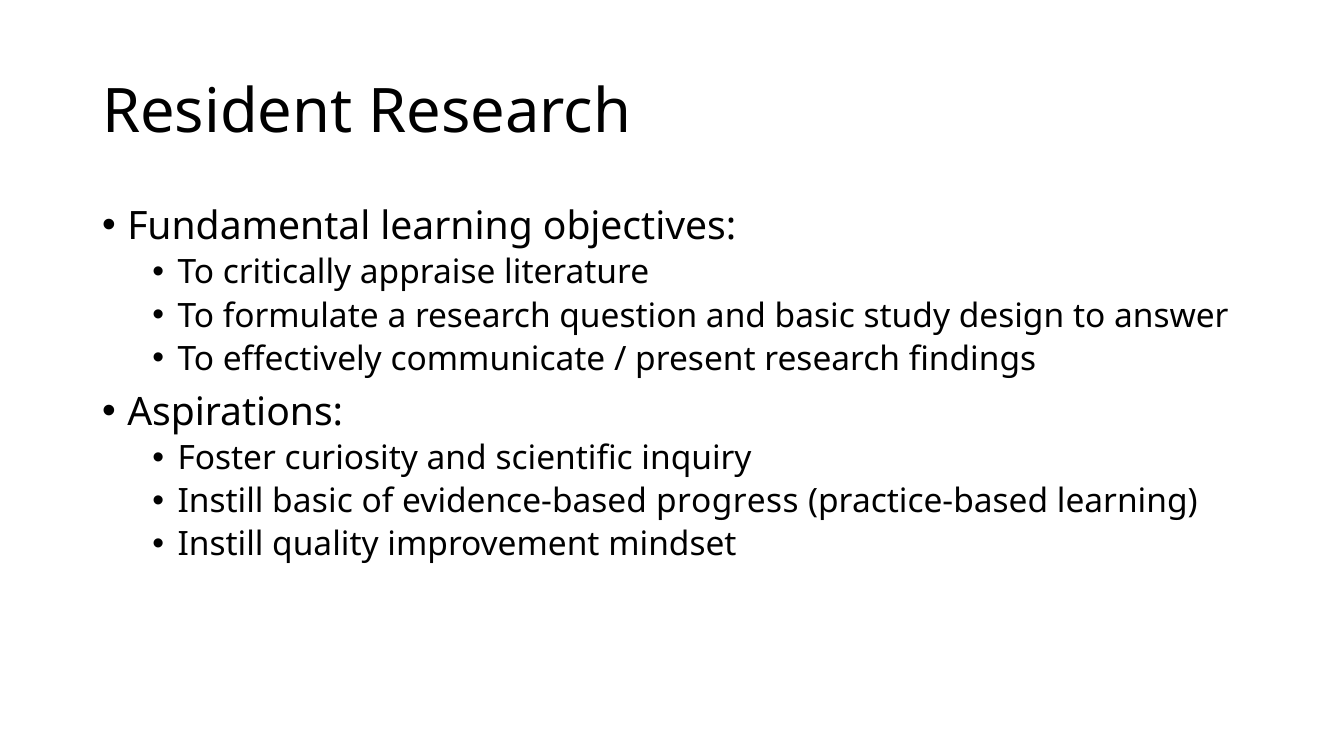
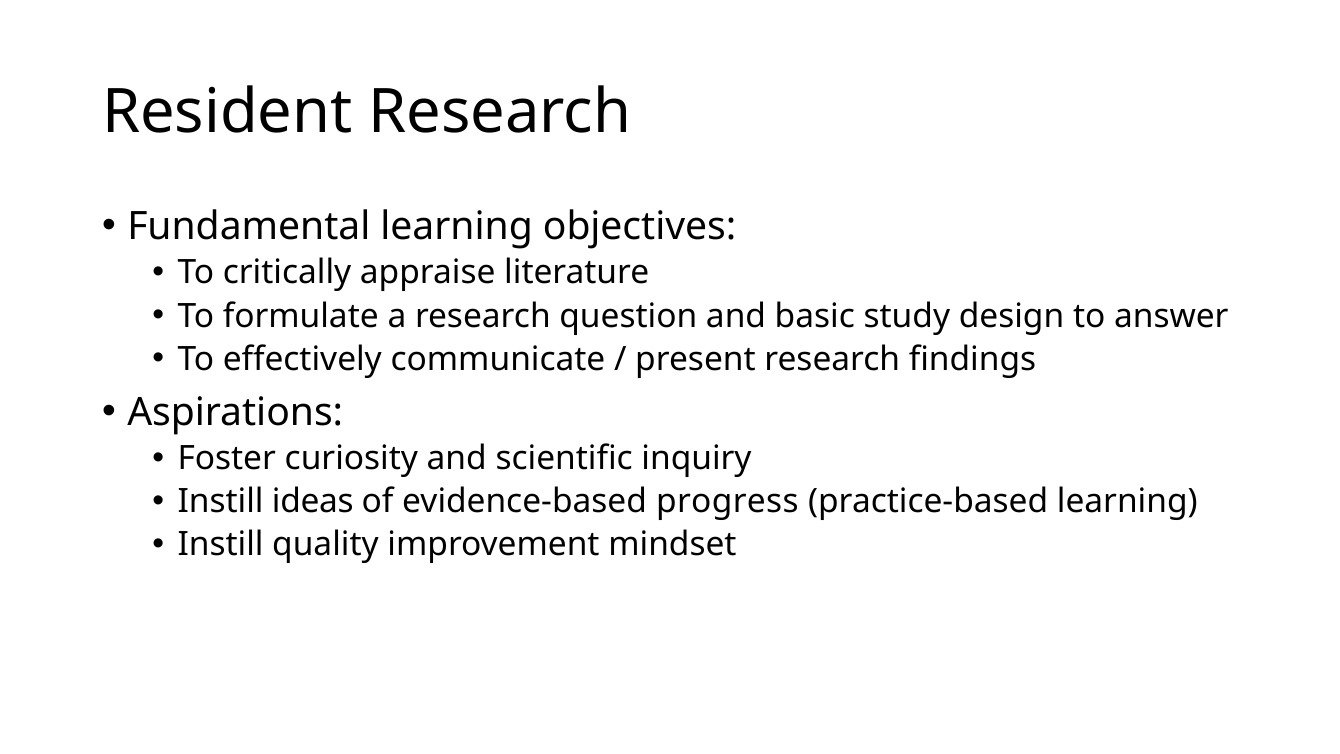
Instill basic: basic -> ideas
